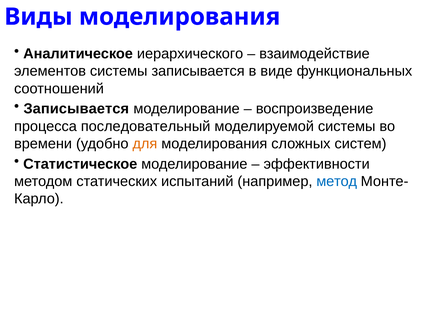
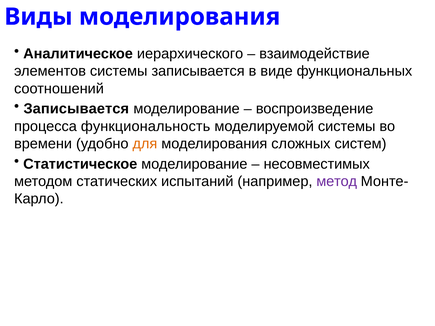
последовательный: последовательный -> функциональность
эффективности: эффективности -> несовместимых
метод colour: blue -> purple
